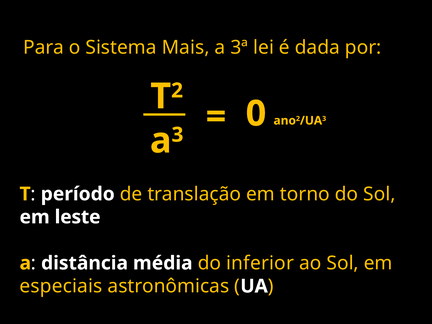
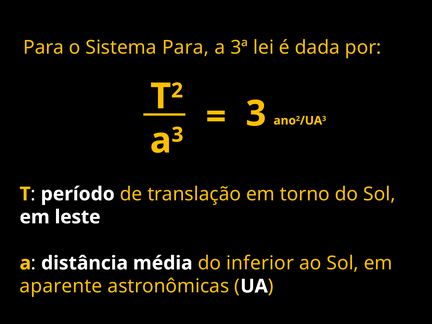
Sistema Mais: Mais -> Para
0 at (256, 114): 0 -> 3
especiais: especiais -> aparente
